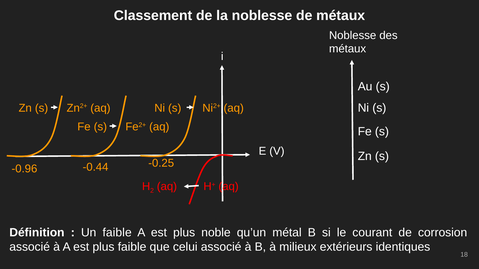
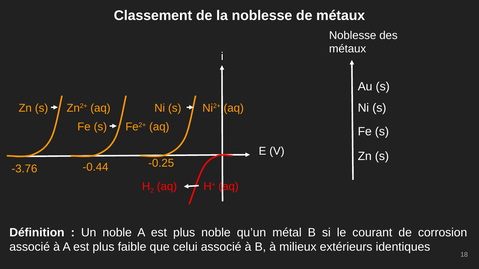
-0.96: -0.96 -> -3.76
Un faible: faible -> noble
